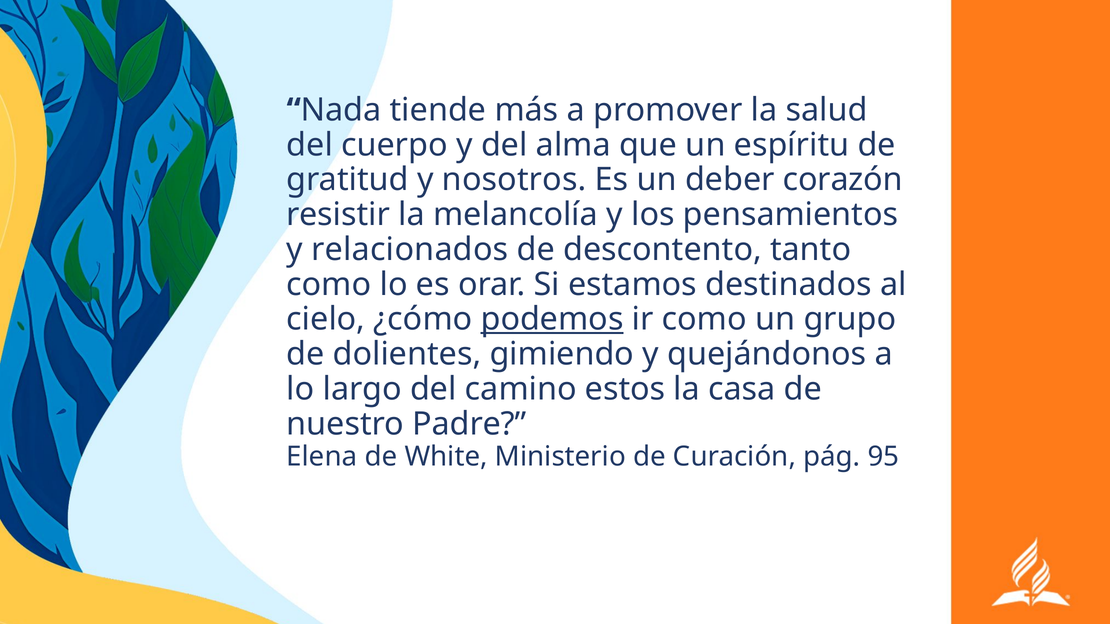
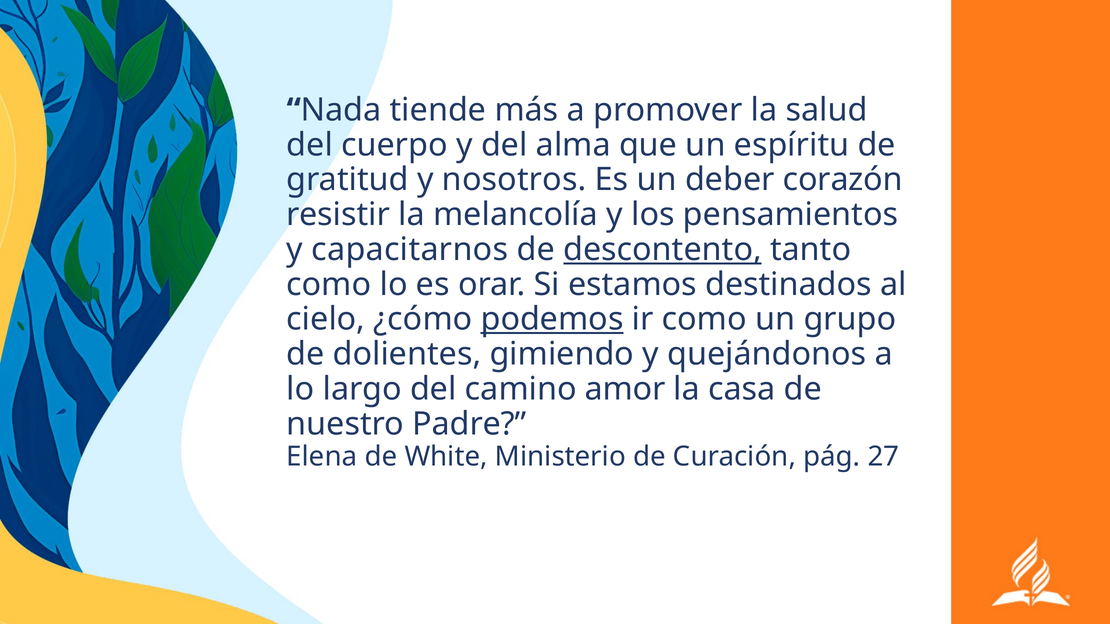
relacionados: relacionados -> capacitarnos
descontento underline: none -> present
estos: estos -> amor
95: 95 -> 27
